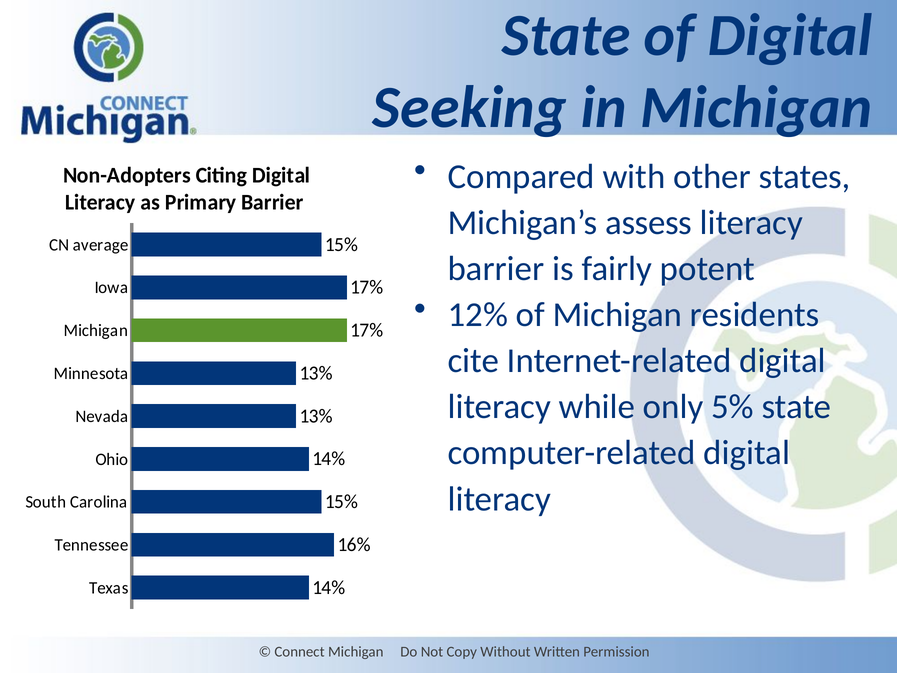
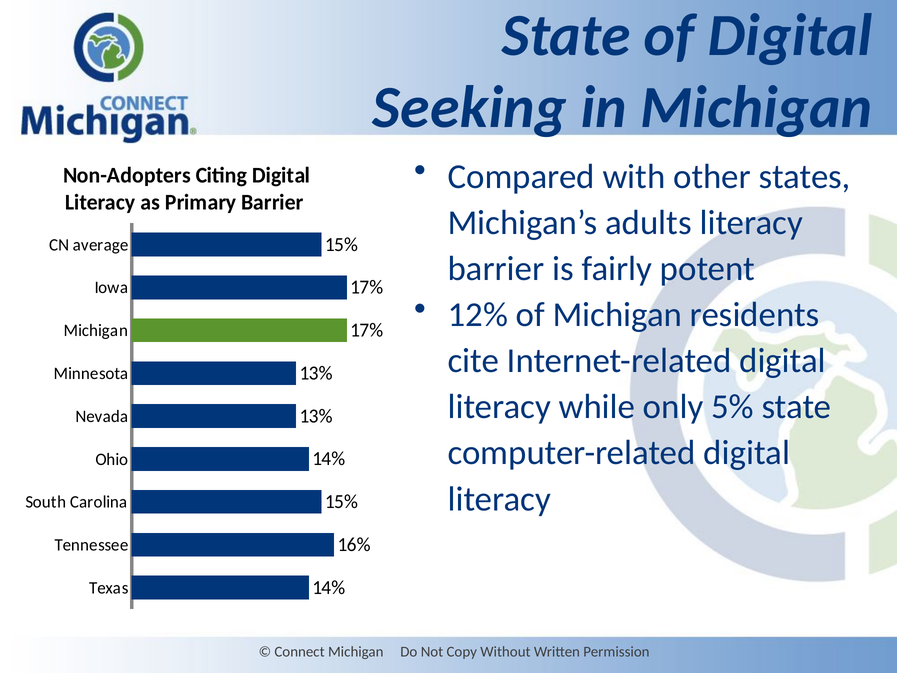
assess: assess -> adults
